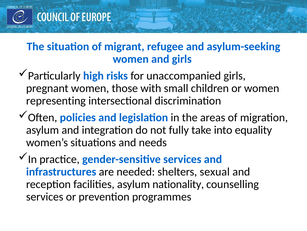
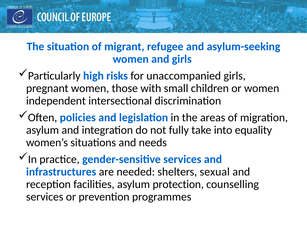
representing: representing -> independent
nationality: nationality -> protection
